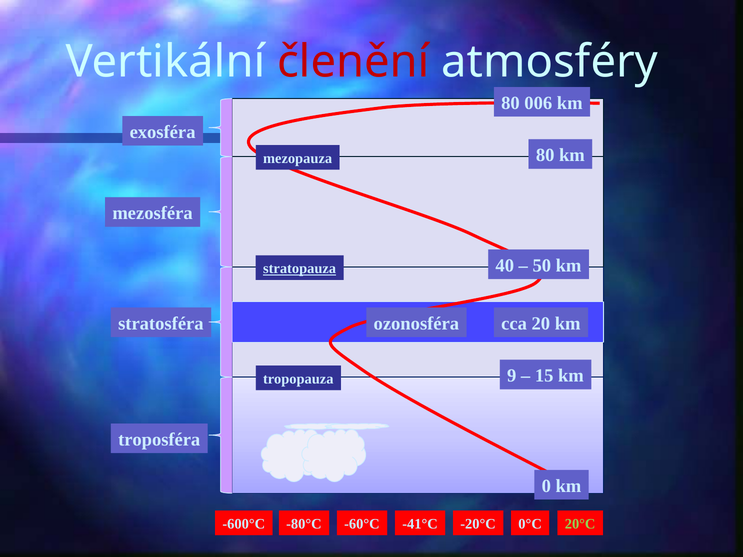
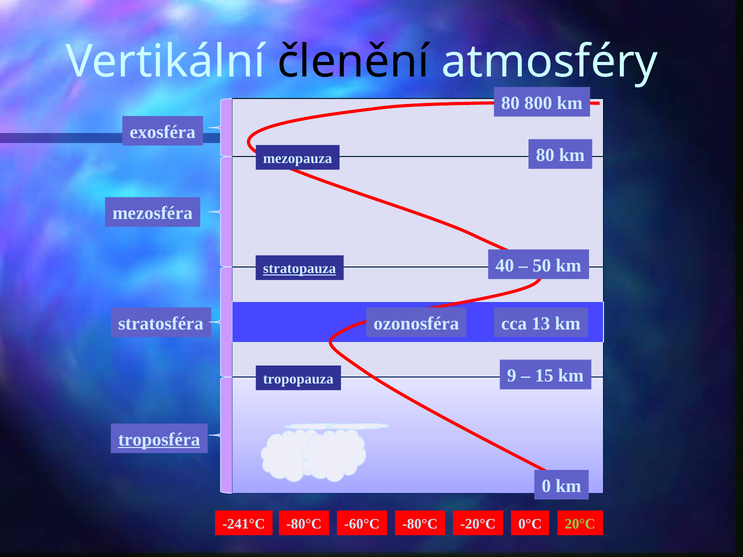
členění colour: red -> black
006: 006 -> 800
20: 20 -> 13
troposféra underline: none -> present
-600°C: -600°C -> -241°C
-41°C at (420, 524): -41°C -> -80°C
